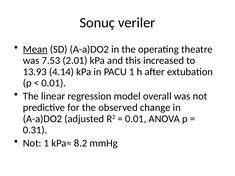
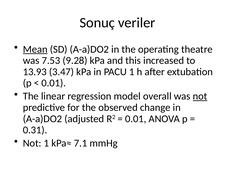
2.01: 2.01 -> 9.28
4.14: 4.14 -> 3.47
not at (200, 96) underline: none -> present
8.2: 8.2 -> 7.1
